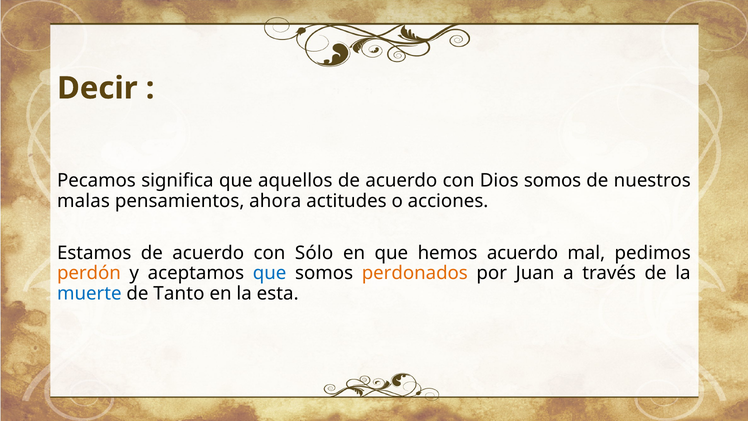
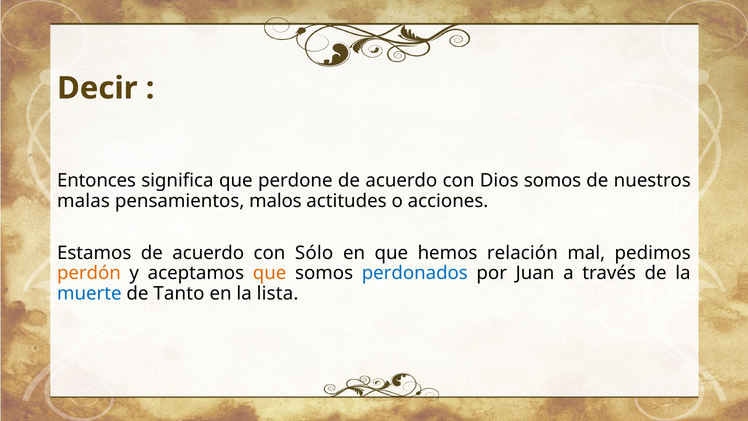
Pecamos: Pecamos -> Entonces
aquellos: aquellos -> perdone
ahora: ahora -> malos
hemos acuerdo: acuerdo -> relación
que at (270, 273) colour: blue -> orange
perdonados colour: orange -> blue
esta: esta -> lista
